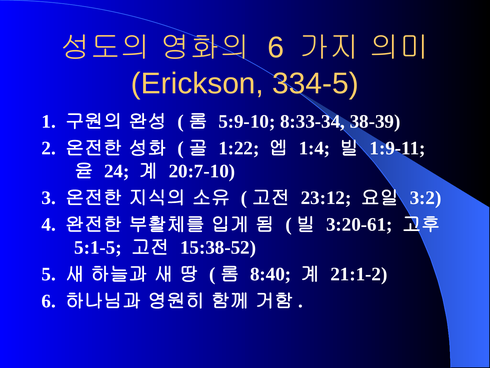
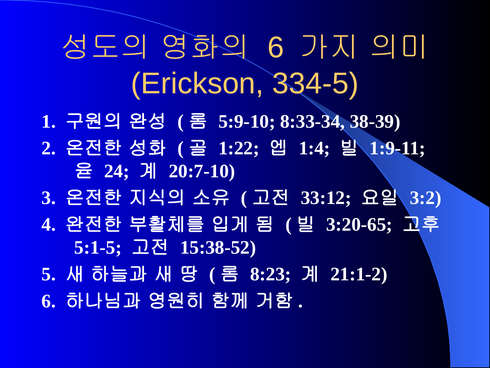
23:12: 23:12 -> 33:12
3:20-61: 3:20-61 -> 3:20-65
8:40: 8:40 -> 8:23
